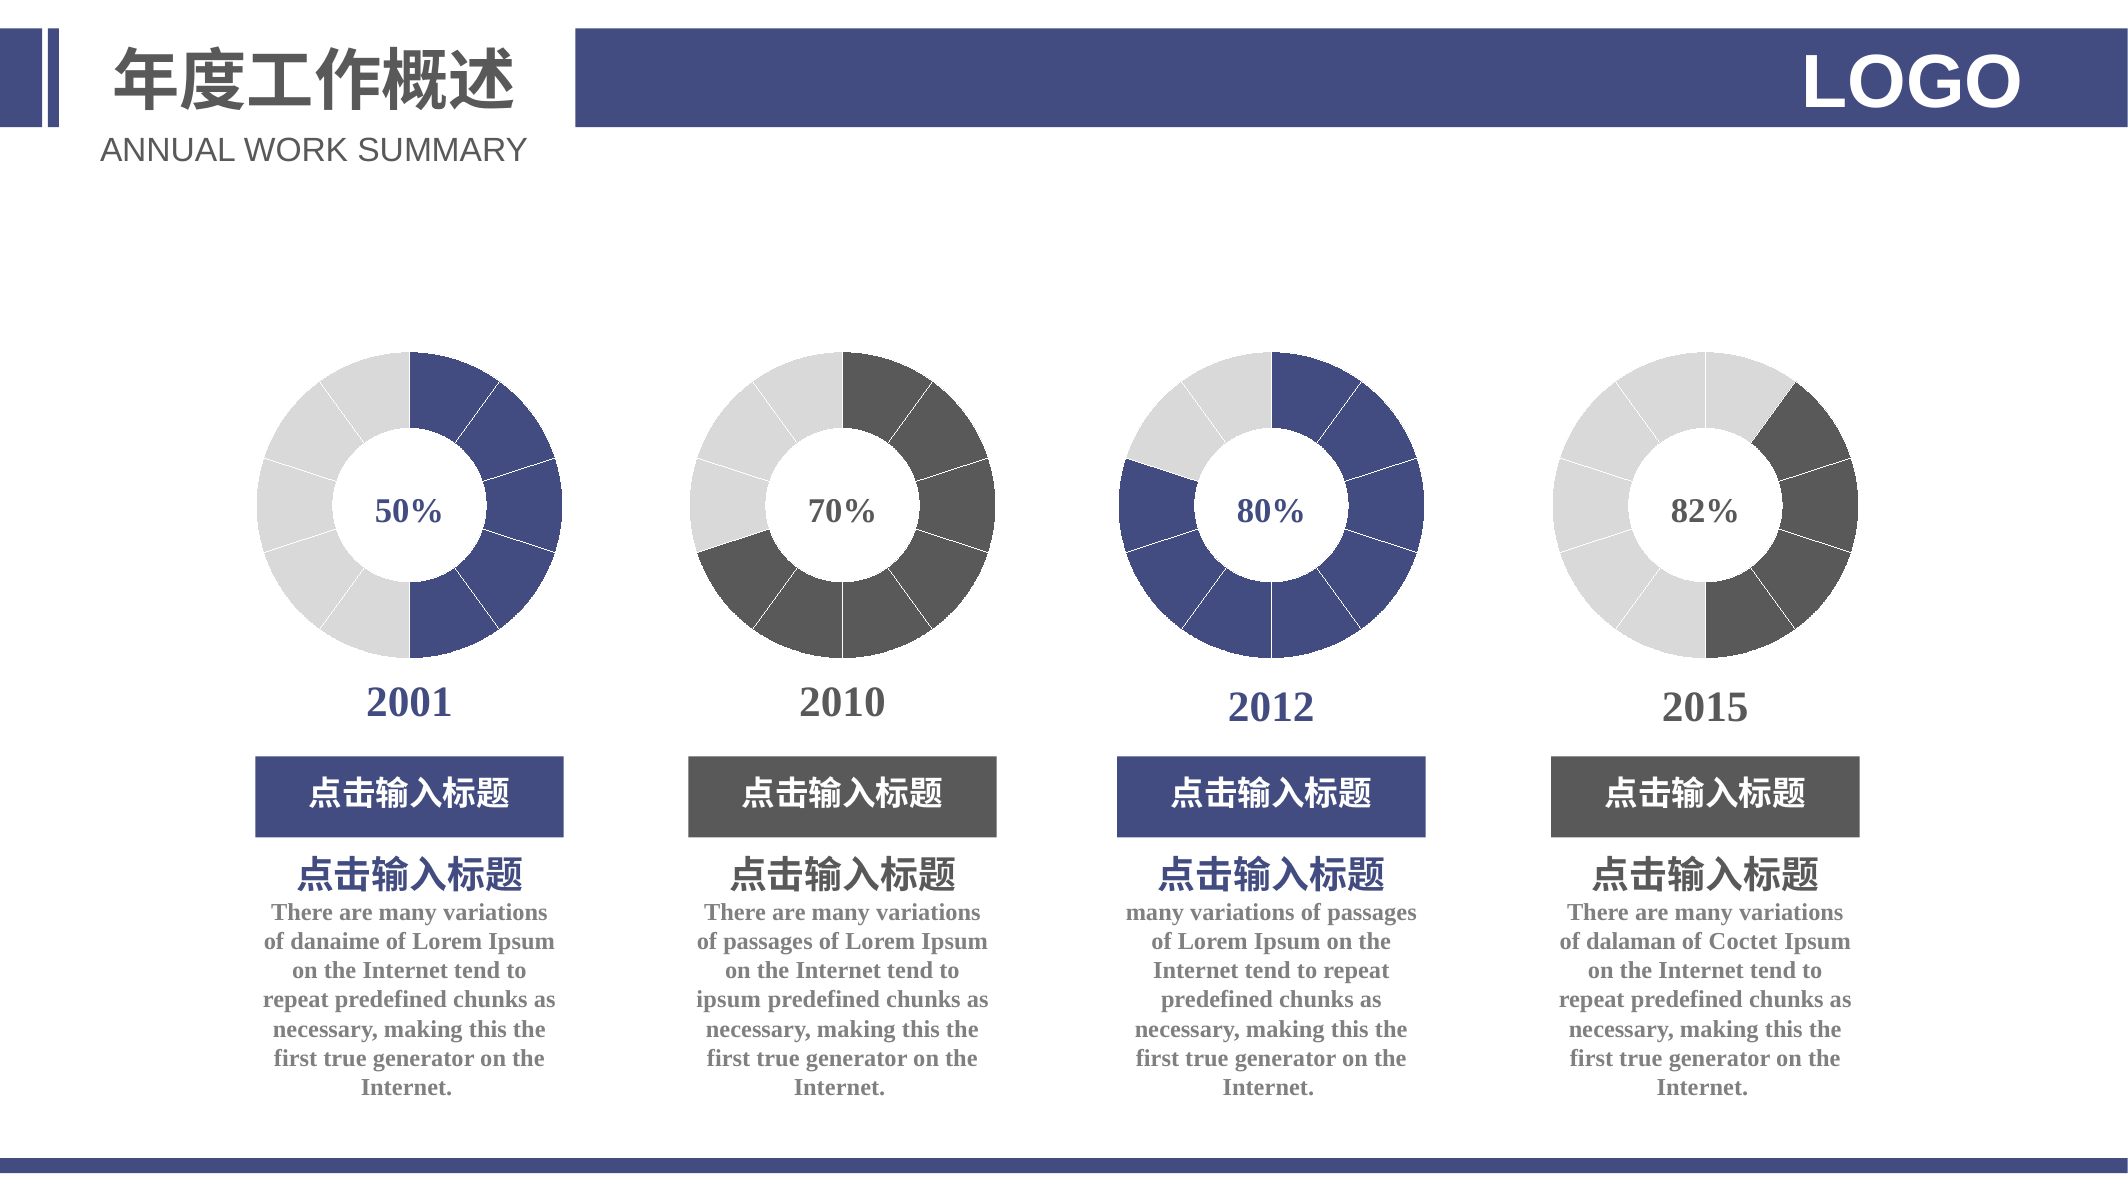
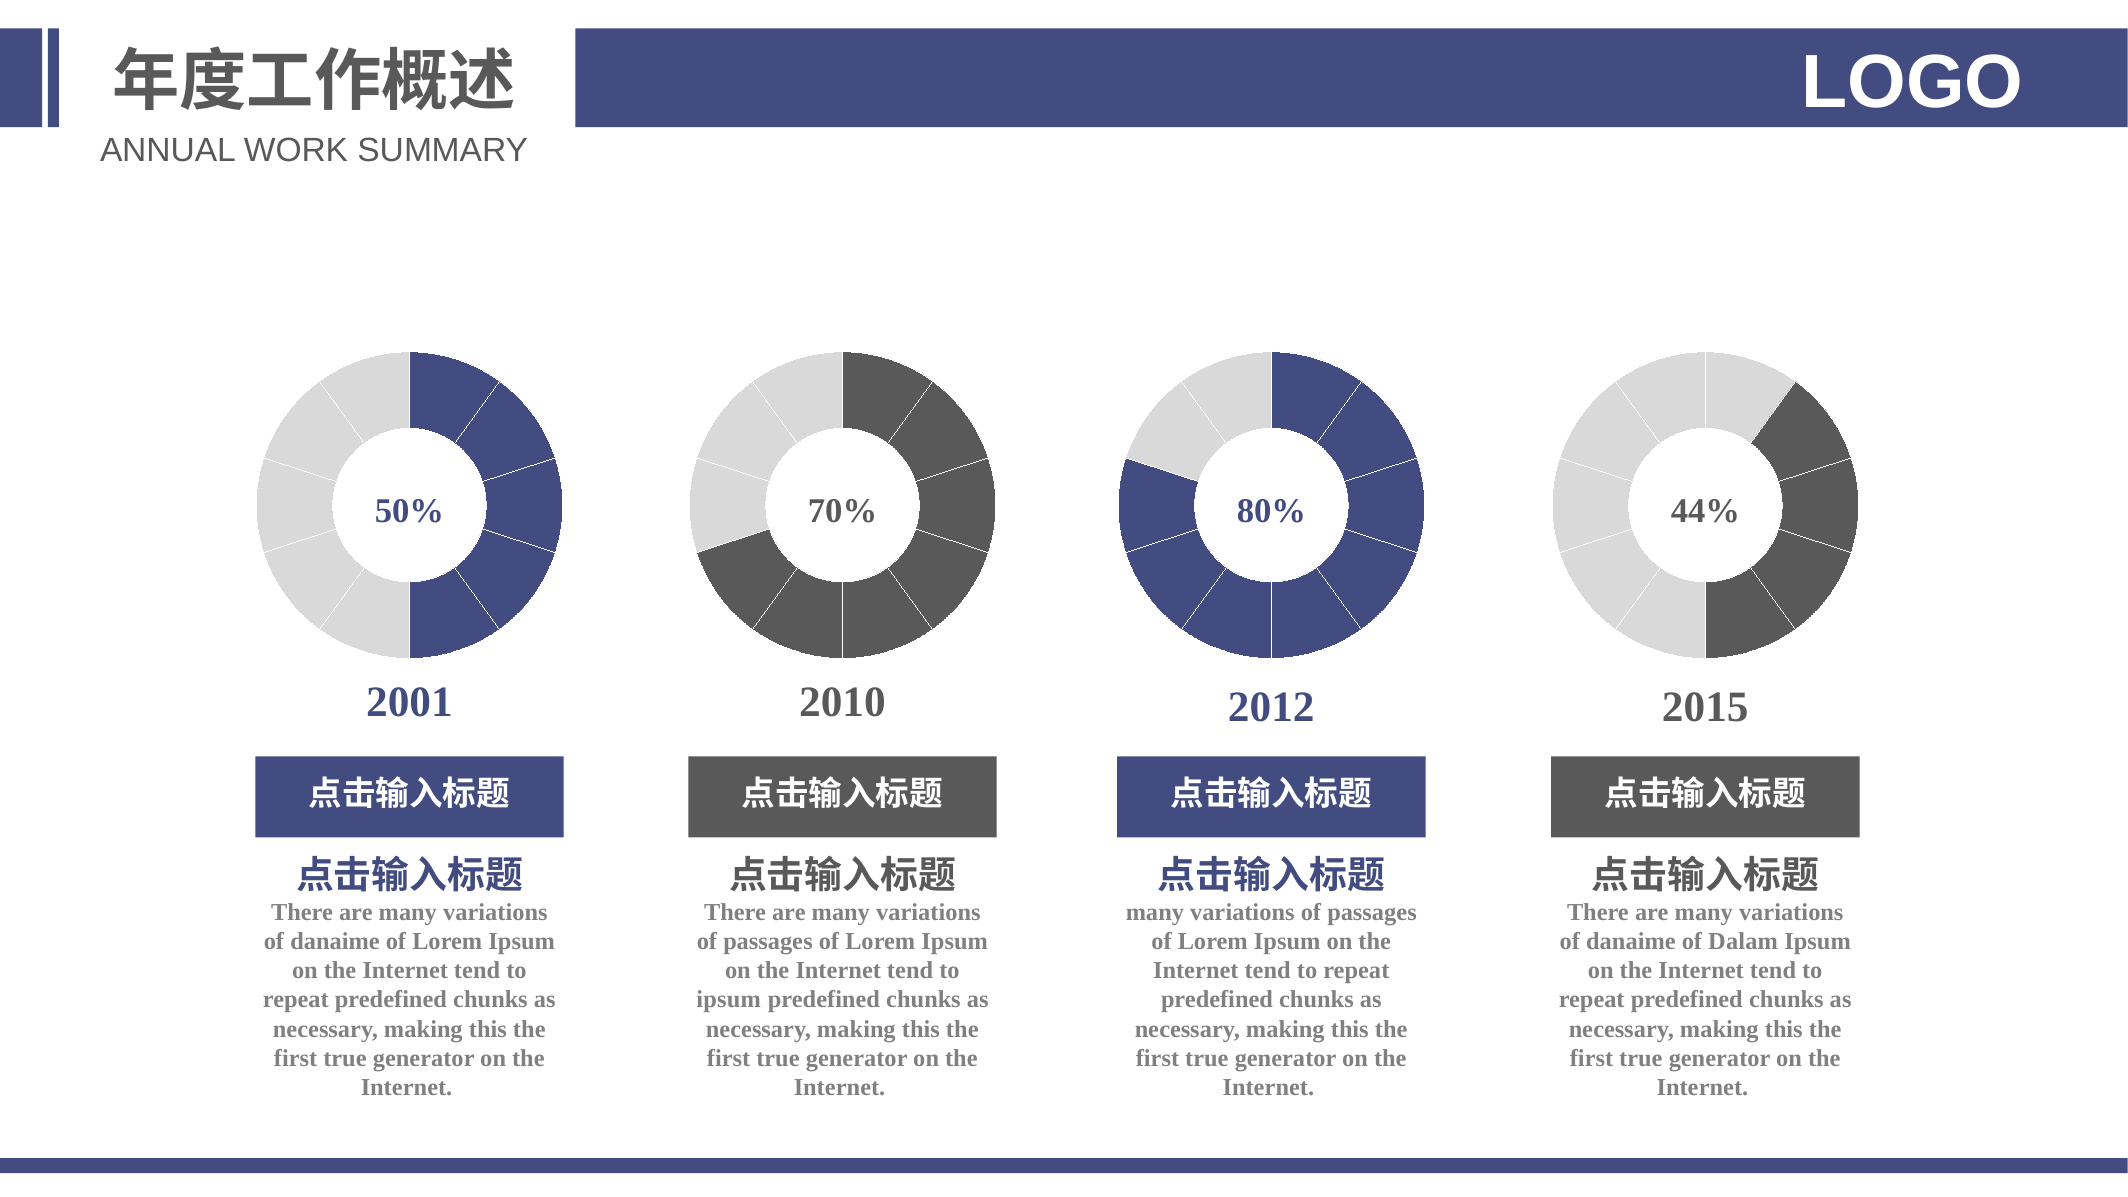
82%: 82% -> 44%
dalaman at (1631, 941): dalaman -> danaime
Coctet: Coctet -> Dalam
